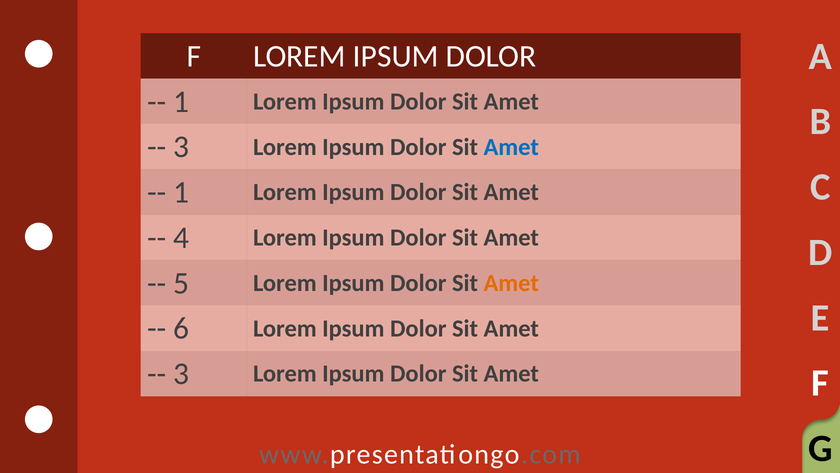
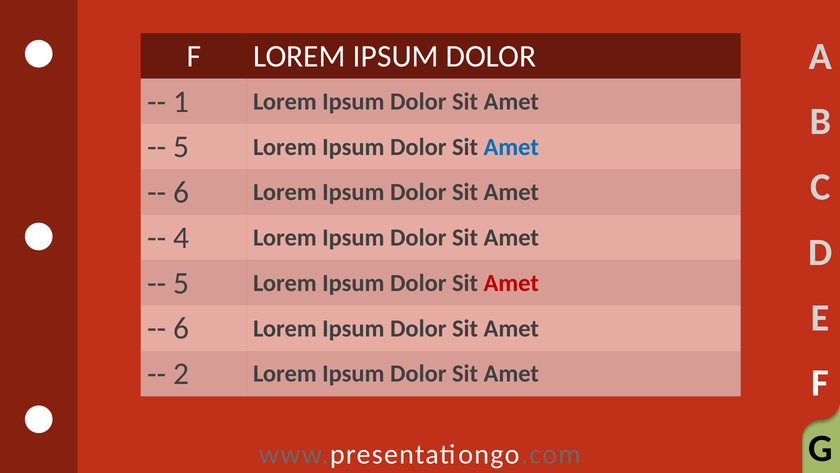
3 at (181, 147): 3 -> 5
1 at (181, 192): 1 -> 6
Amet at (511, 283) colour: orange -> red
3 at (181, 374): 3 -> 2
